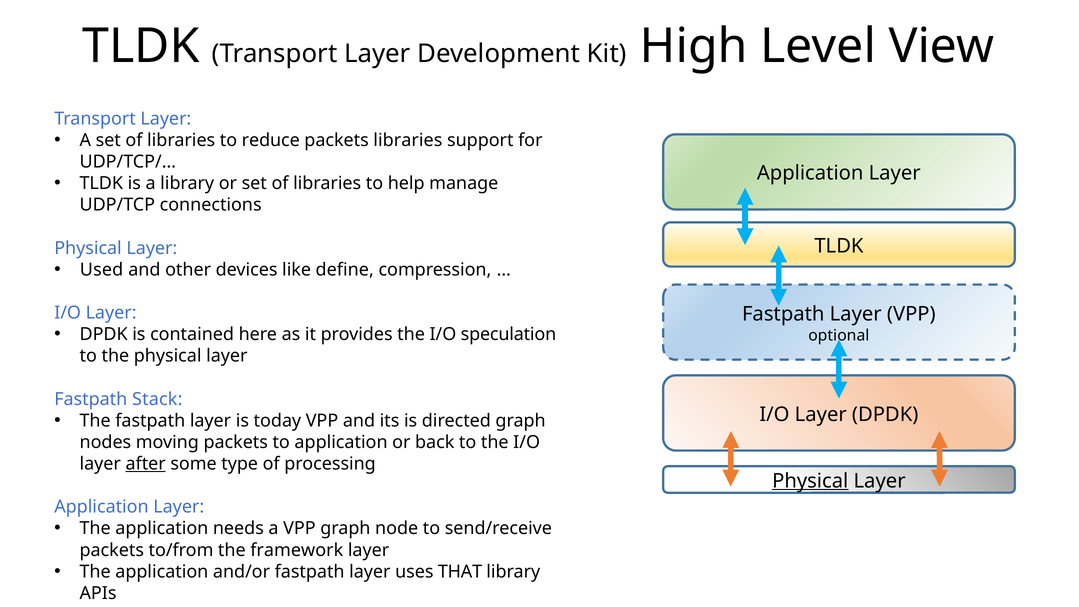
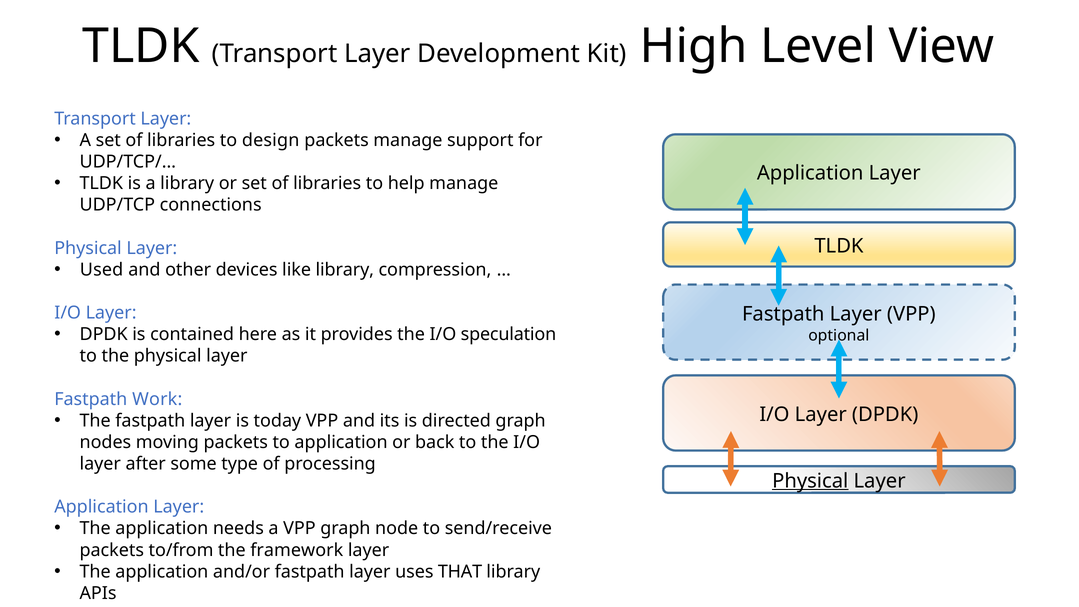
reduce: reduce -> design
packets libraries: libraries -> manage
like define: define -> library
Stack: Stack -> Work
after underline: present -> none
